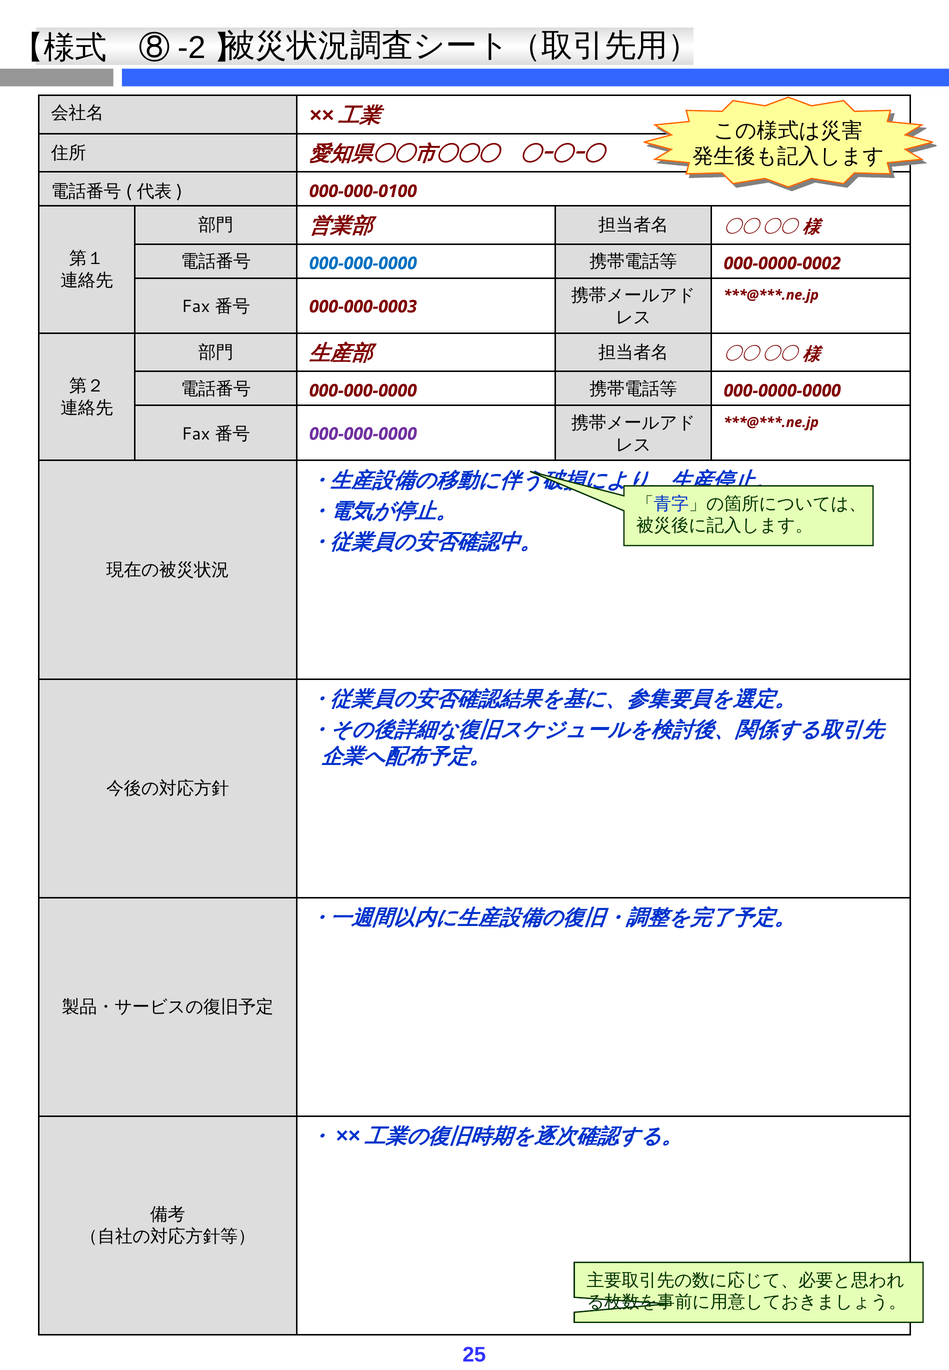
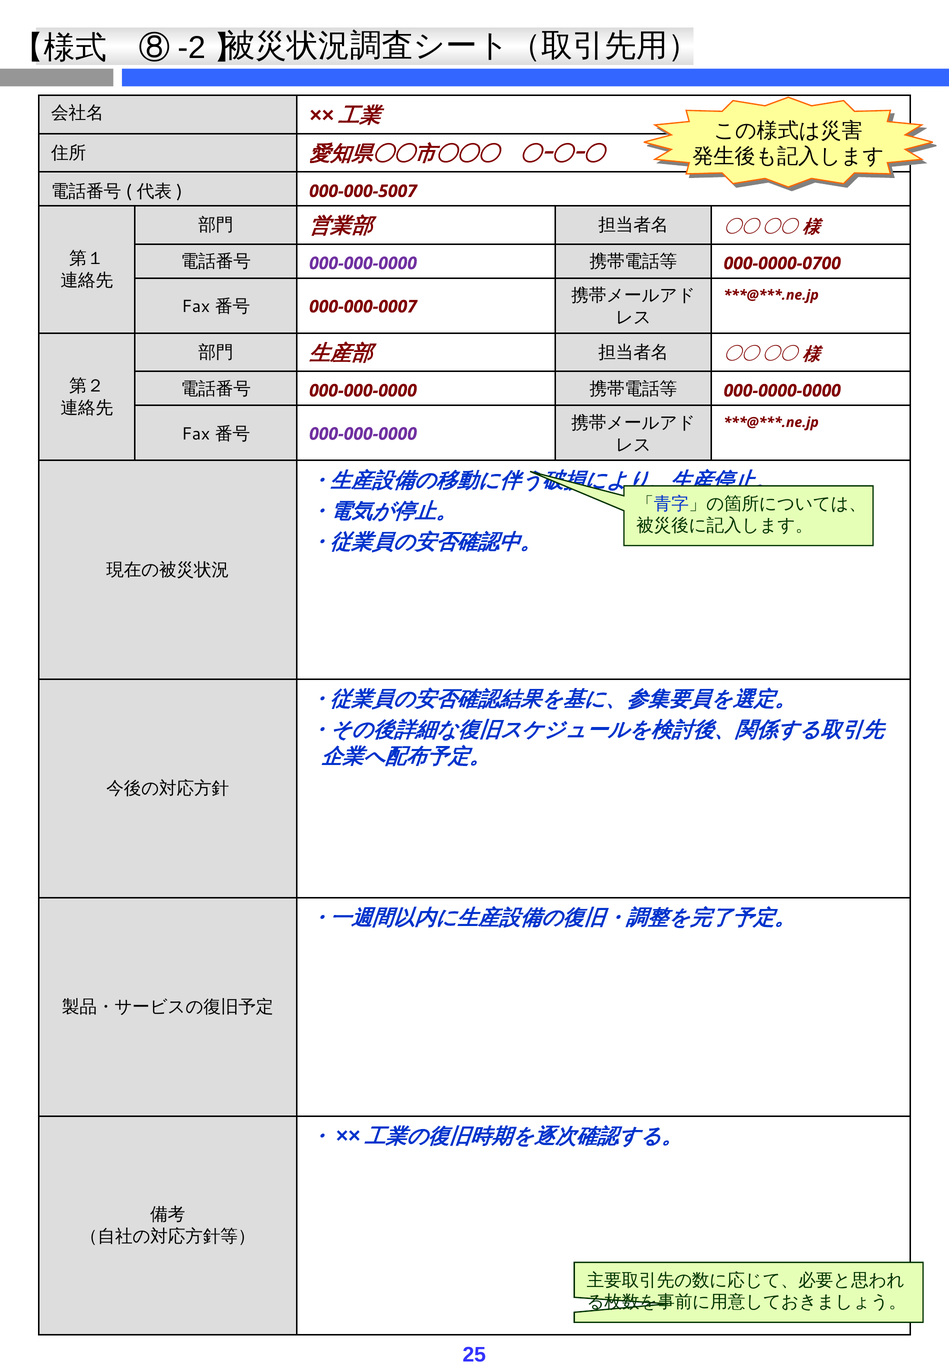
000-000-0100: 000-000-0100 -> 000-000-5007
000-000-0000 at (363, 264) colour: blue -> purple
000-0000-0002: 000-0000-0002 -> 000-0000-0700
000-000-0003: 000-000-0003 -> 000-000-0007
